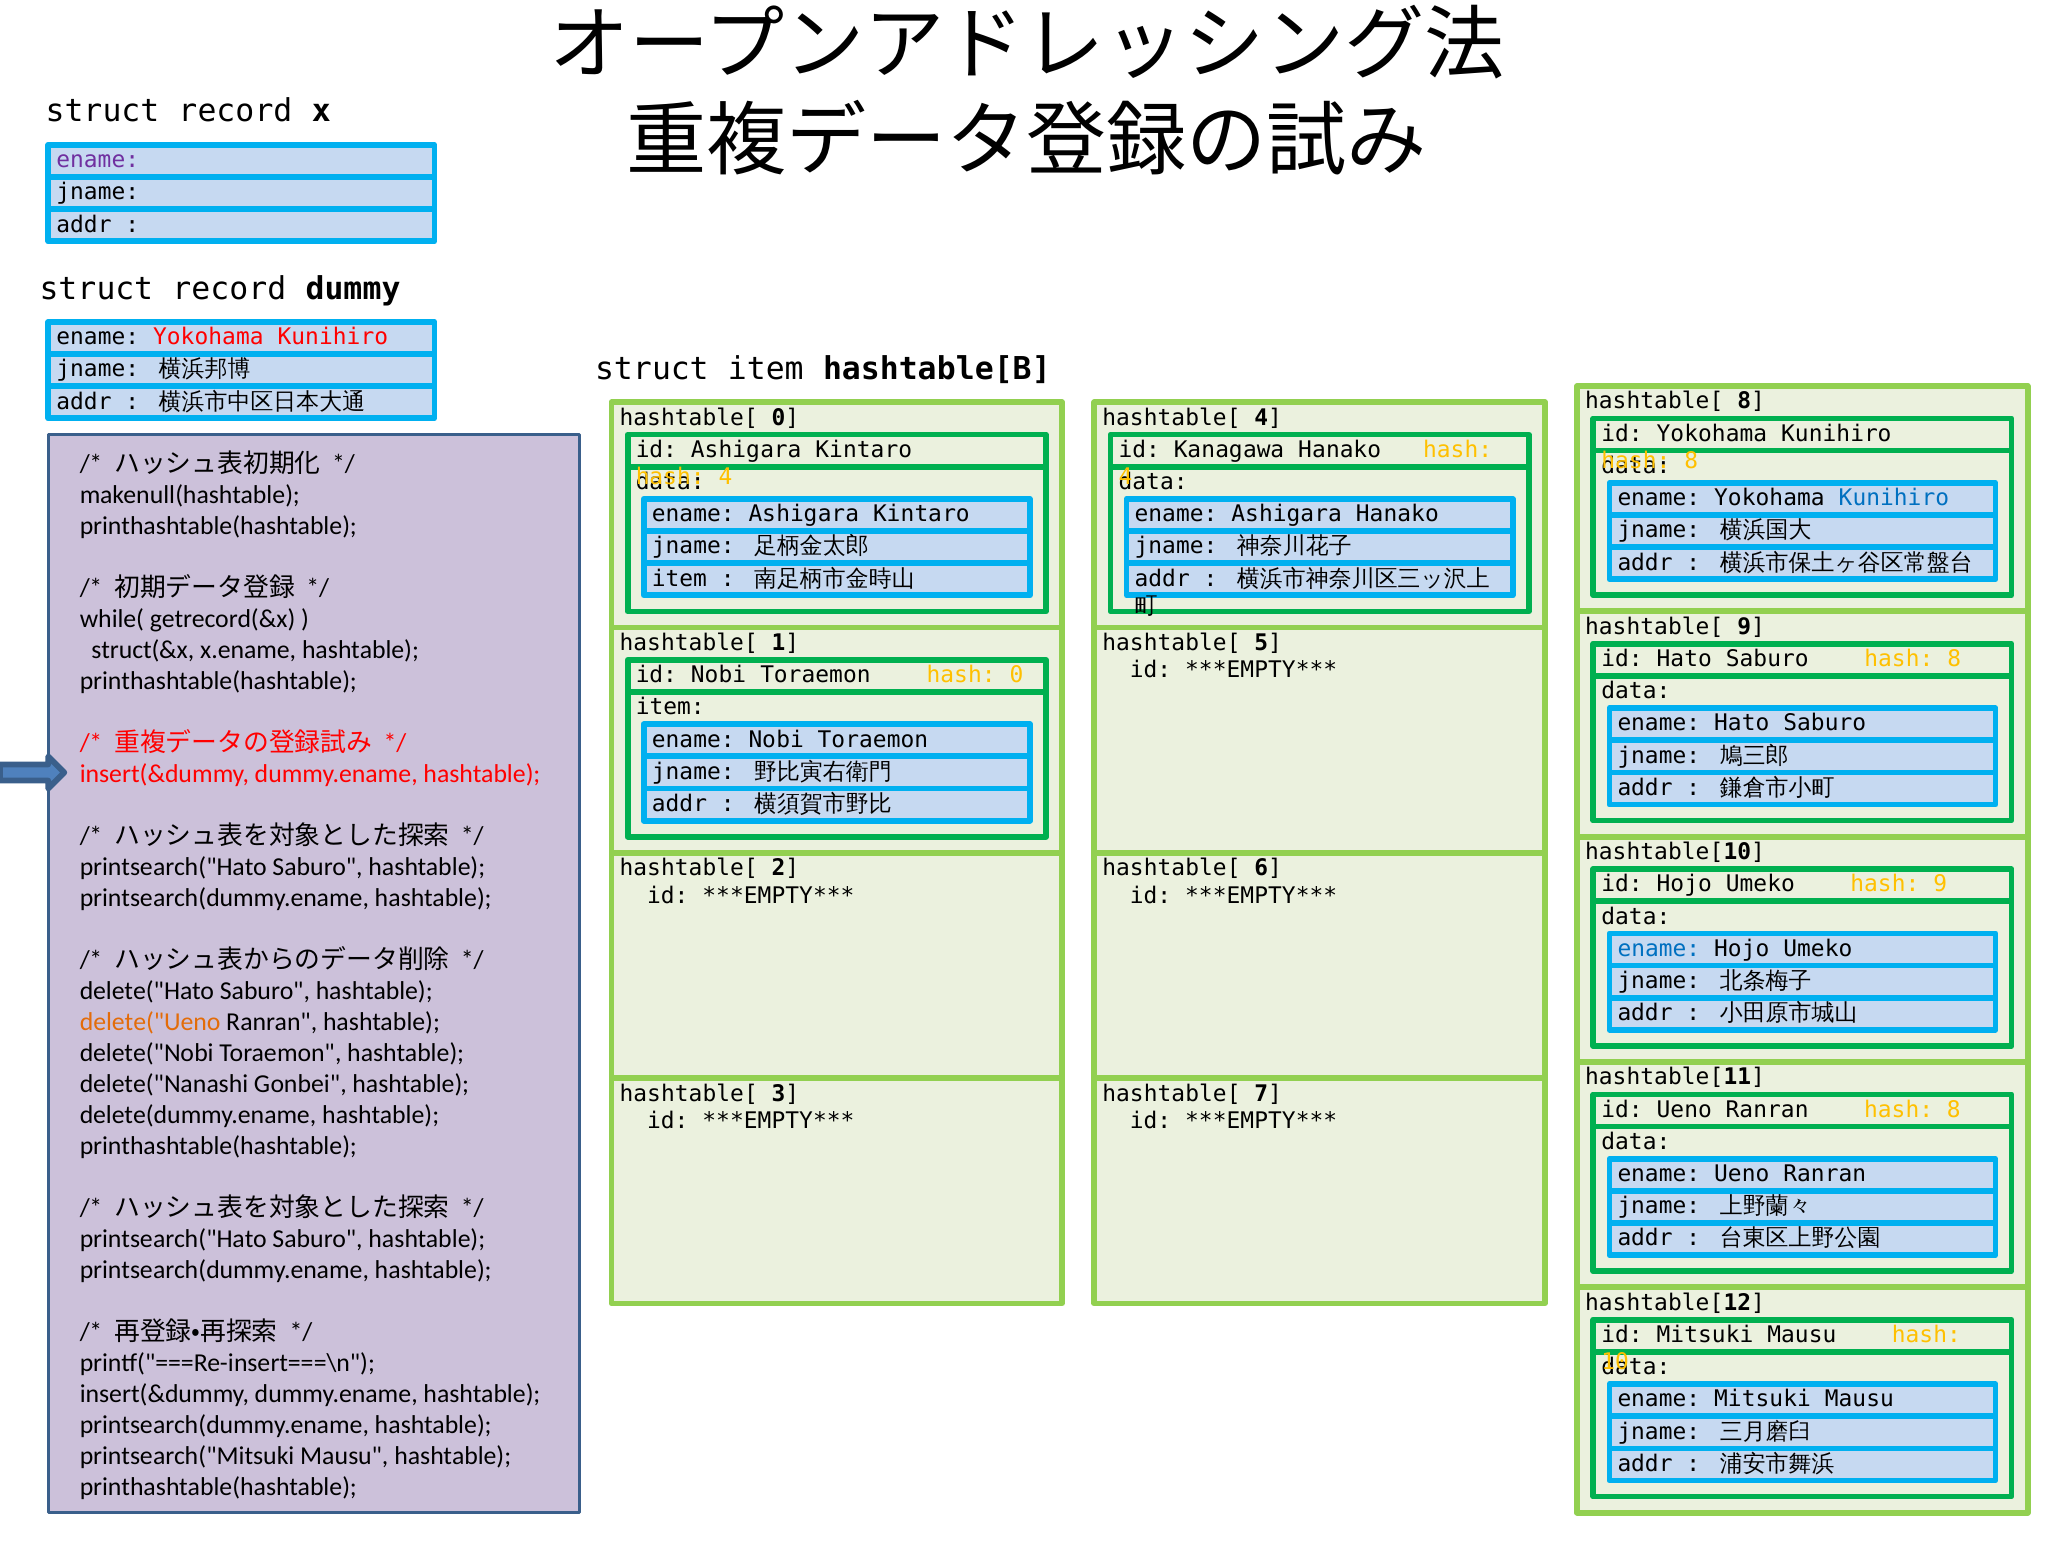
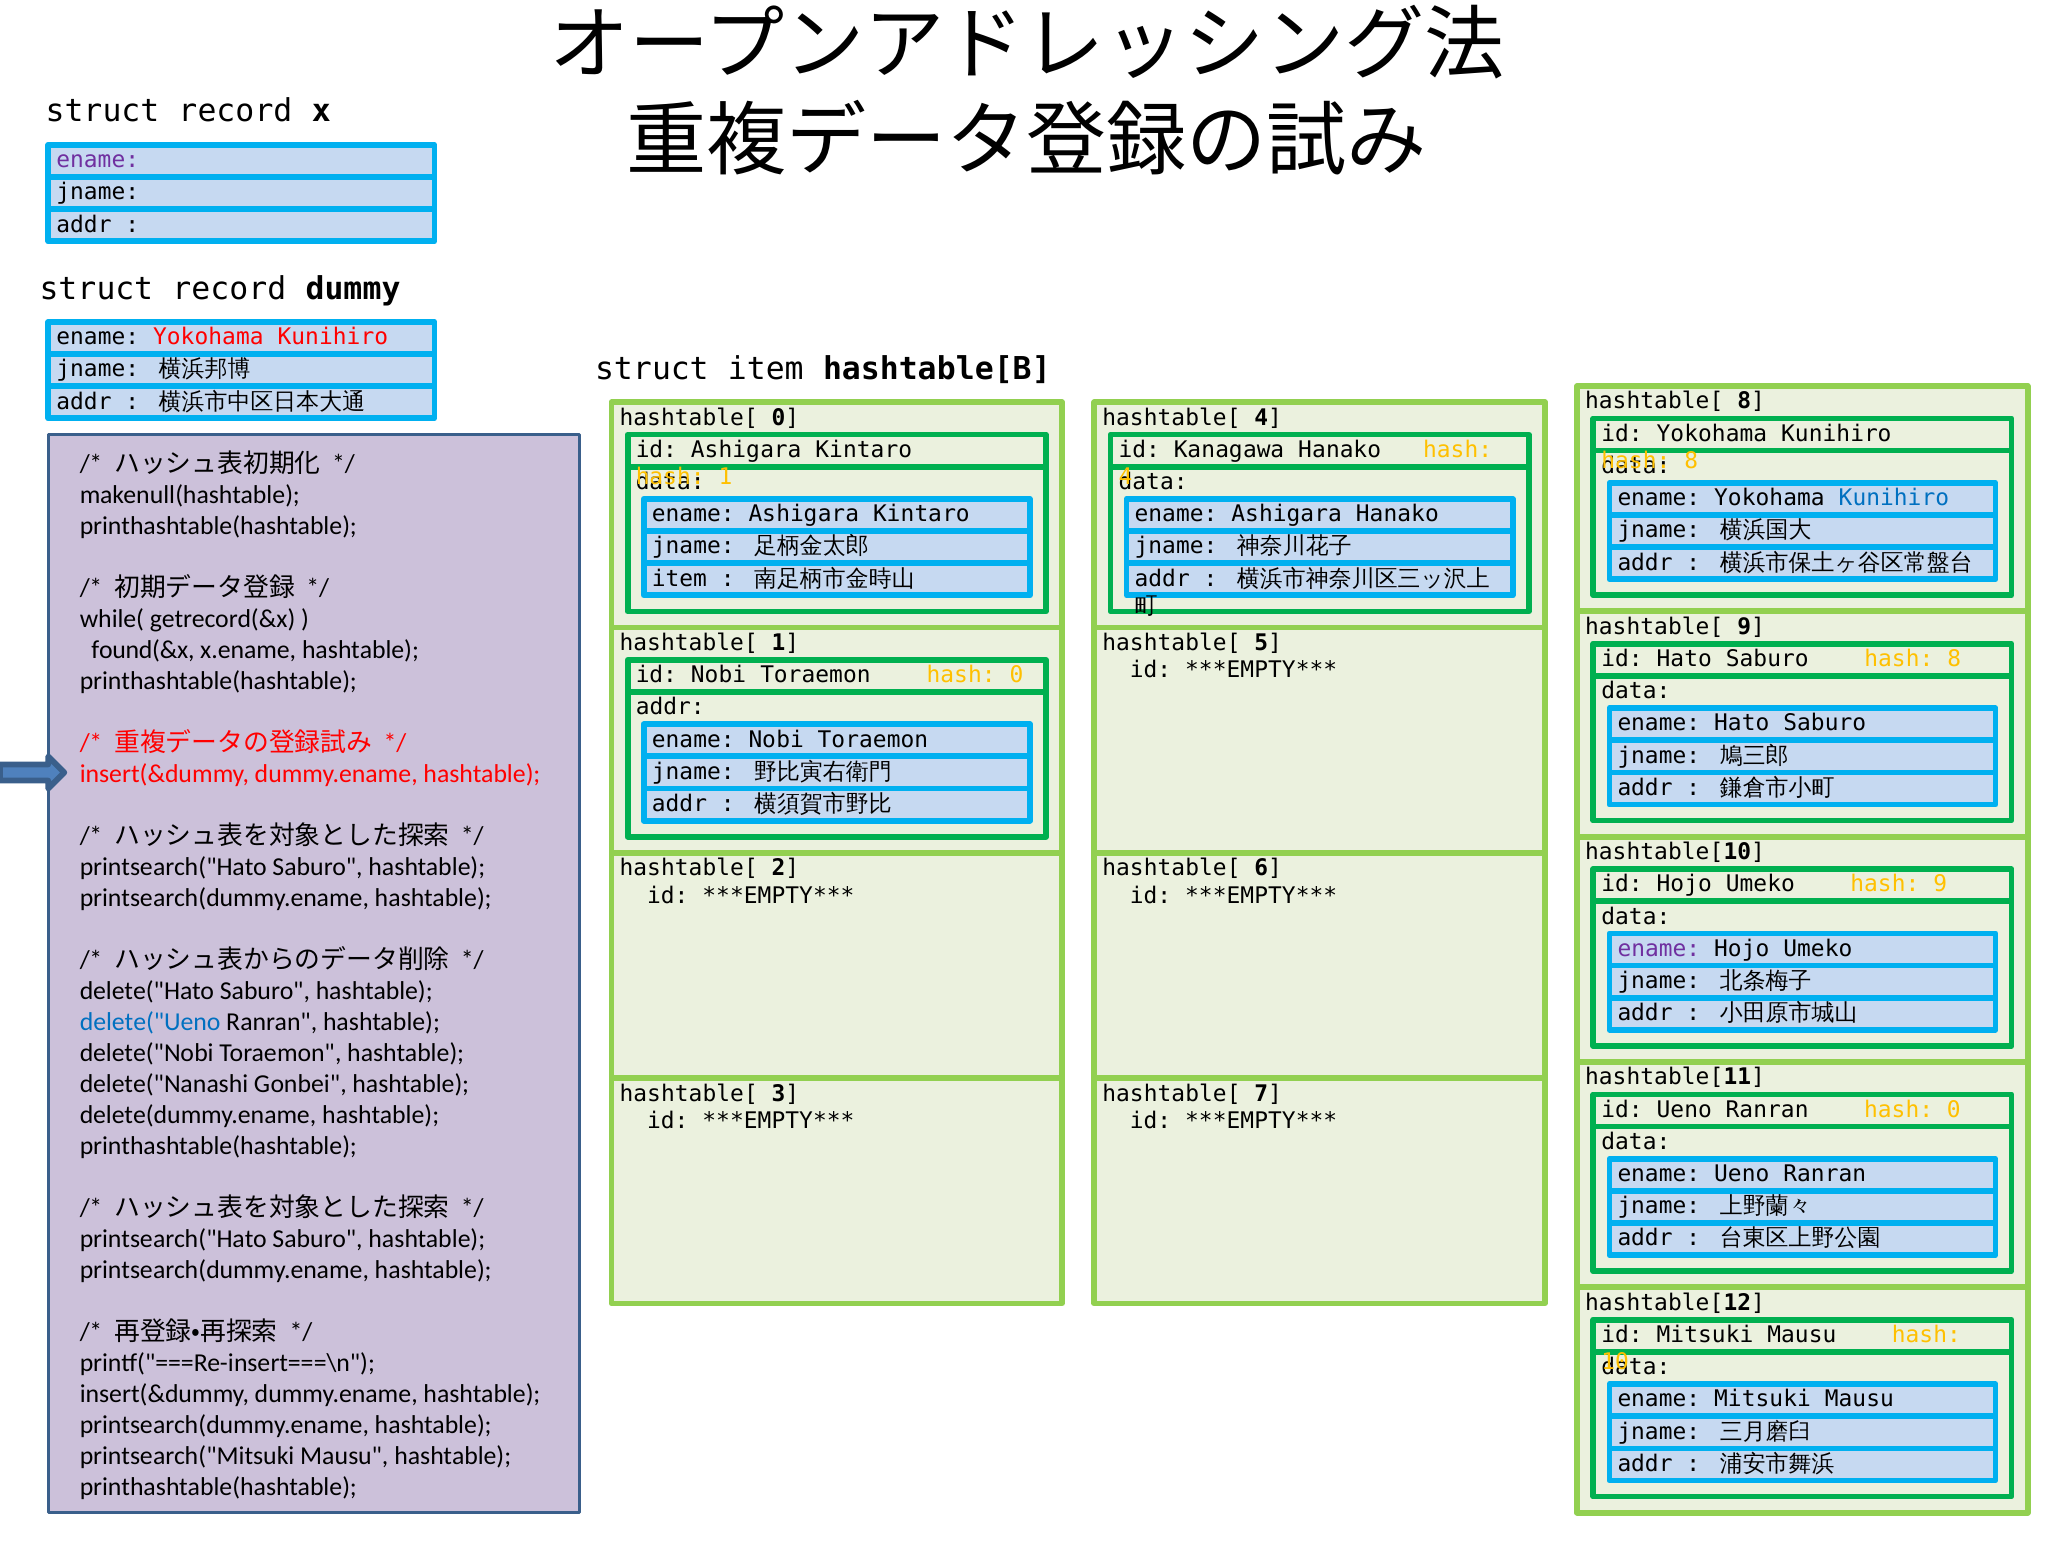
4 at (726, 477): 4 -> 1
struct(&x: struct(&x -> found(&x
item at (670, 707): item -> addr
ename at (1659, 949) colour: blue -> purple
delete("Ueno colour: orange -> blue
8 at (1954, 1110): 8 -> 0
